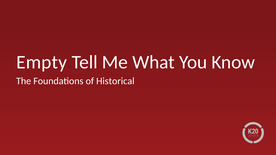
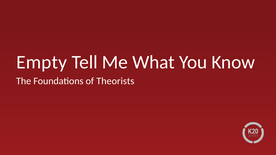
Historical: Historical -> Theorists
